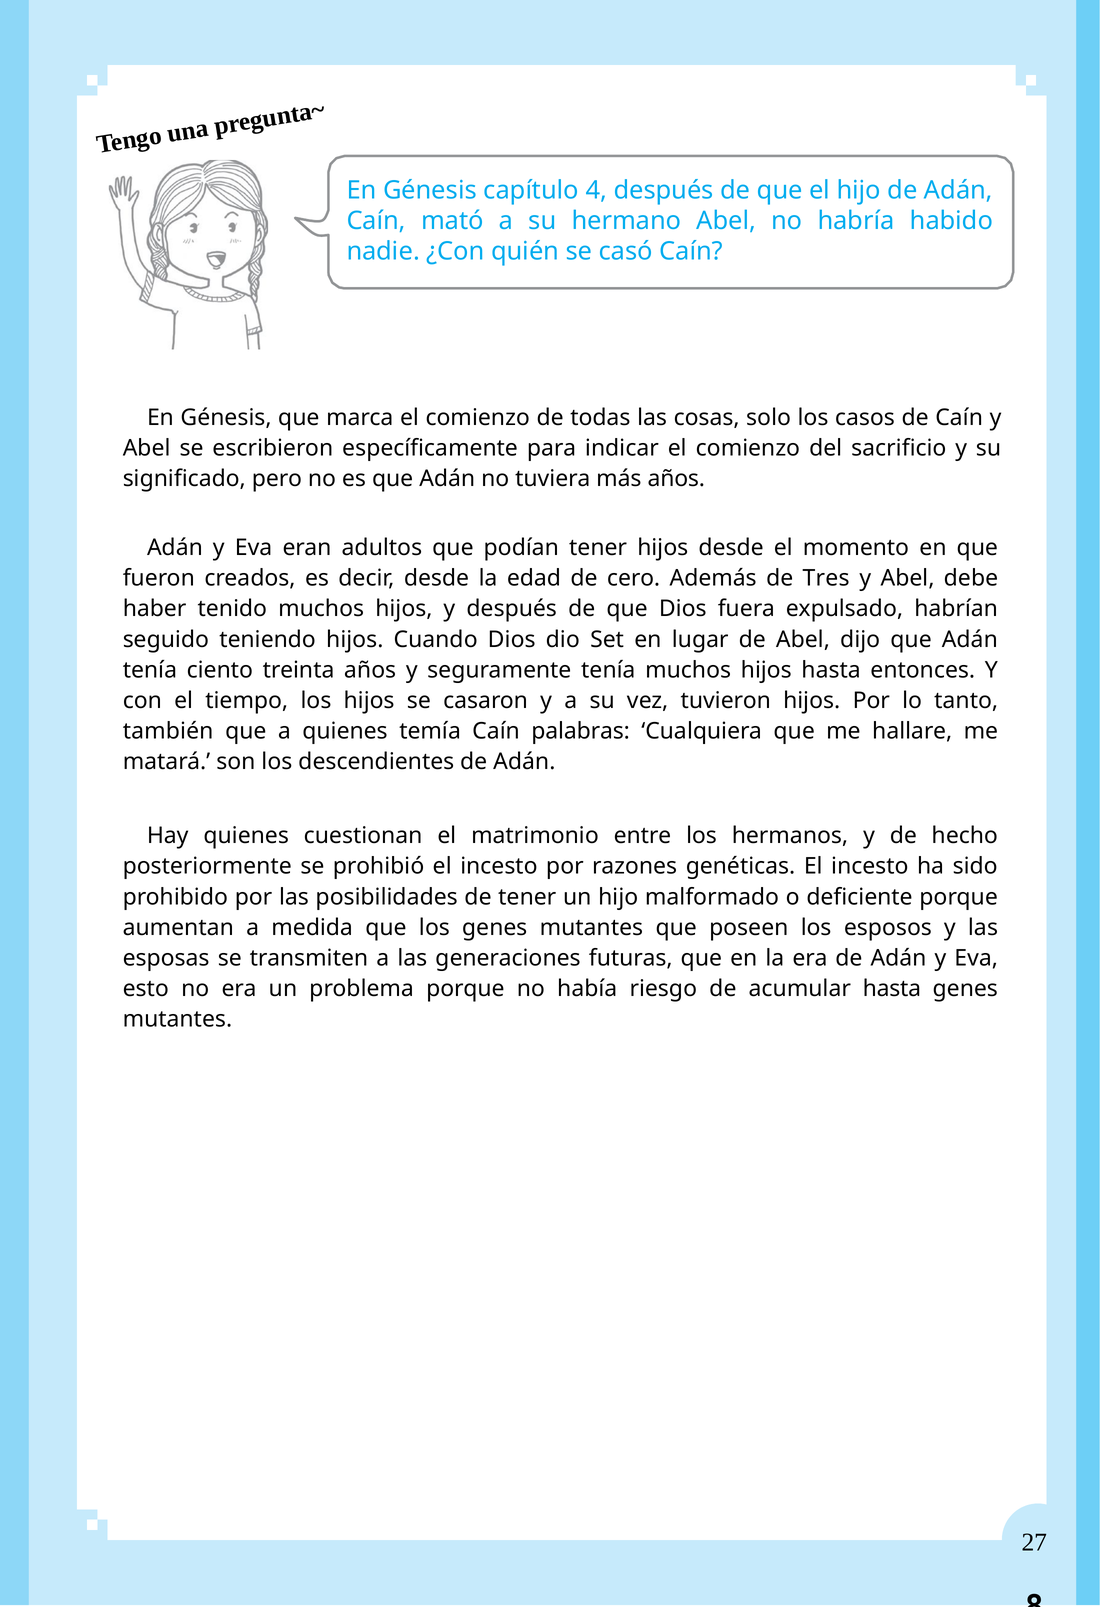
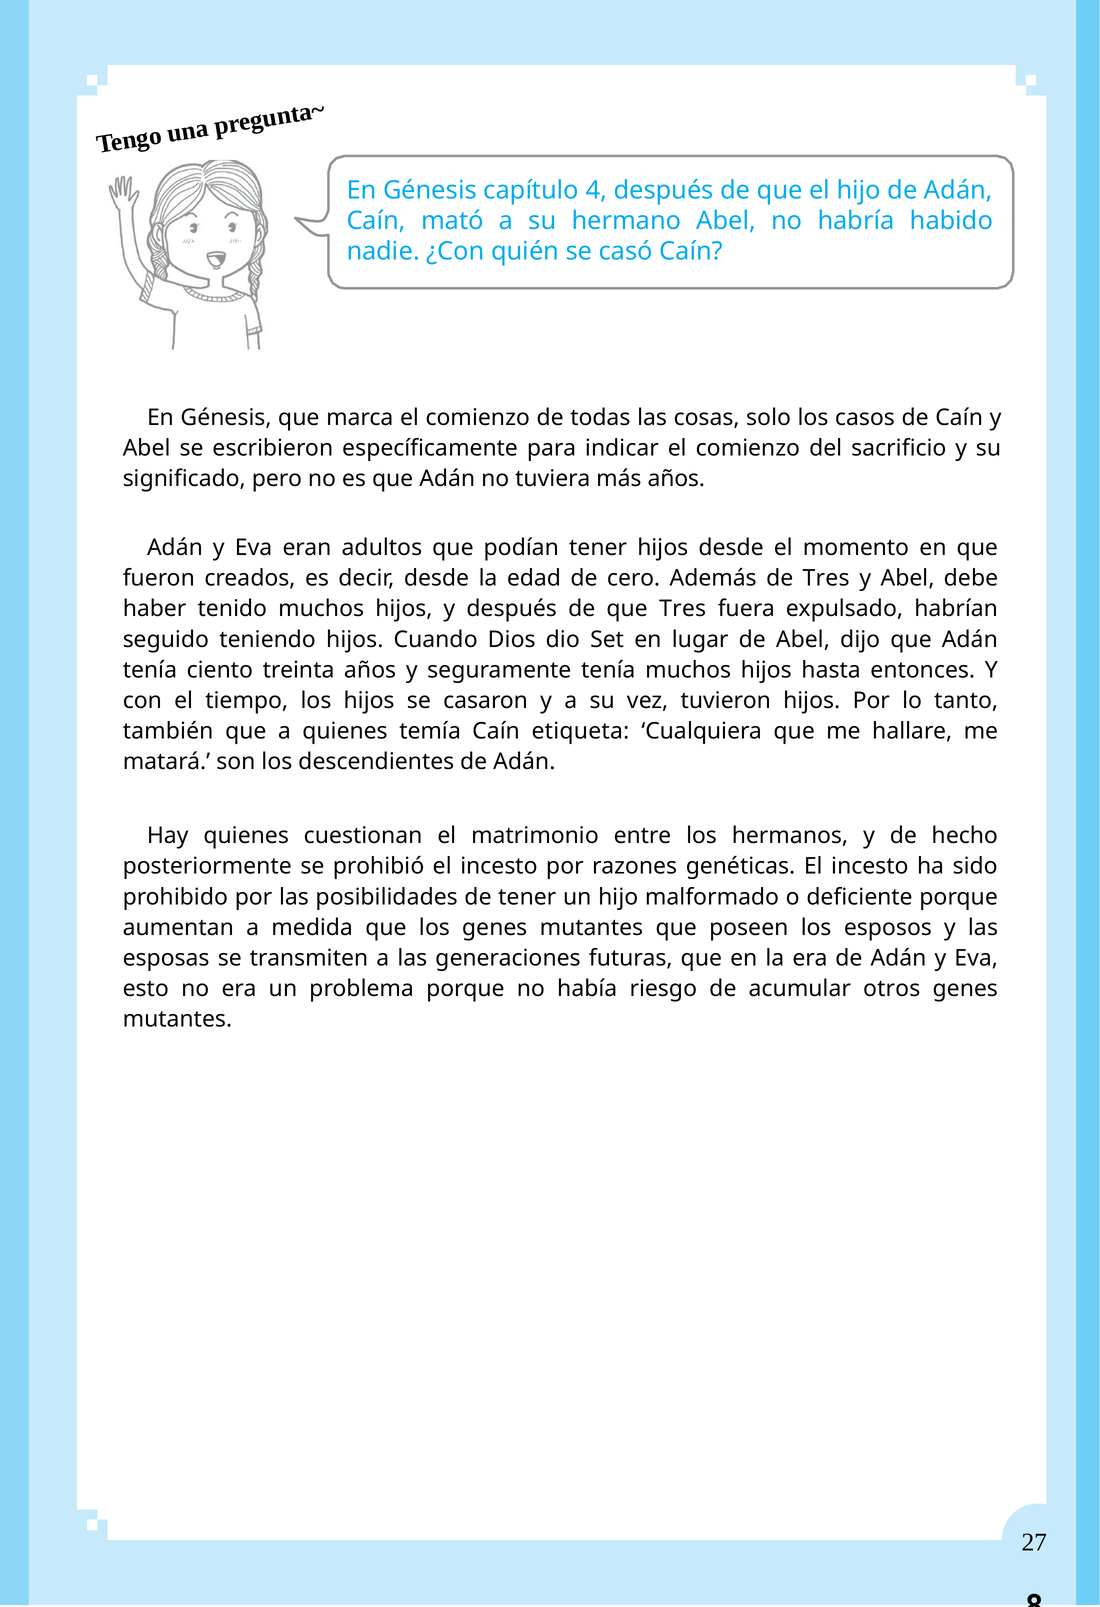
que Dios: Dios -> Tres
palabras: palabras -> etiqueta
acumular hasta: hasta -> otros
